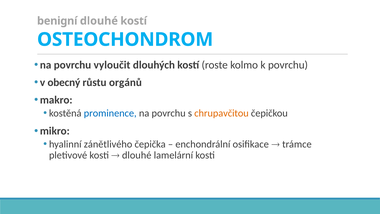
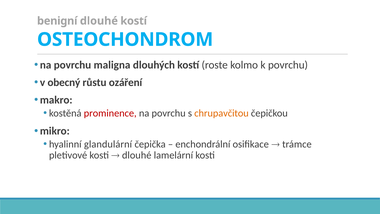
vyloučit: vyloučit -> maligna
orgánů: orgánů -> ozáření
prominence colour: blue -> red
zánětlivého: zánětlivého -> glandulární
